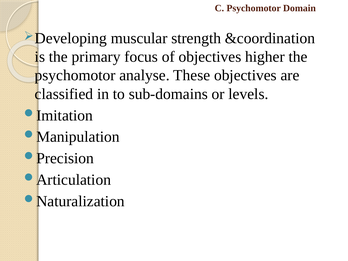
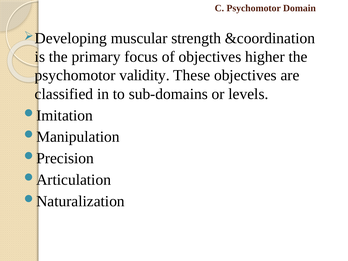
analyse: analyse -> validity
